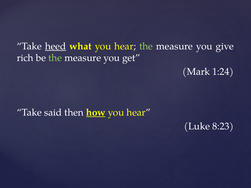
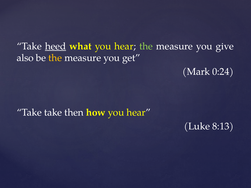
rich: rich -> also
the at (55, 58) colour: light green -> yellow
1:24: 1:24 -> 0:24
Take said: said -> take
how underline: present -> none
8:23: 8:23 -> 8:13
